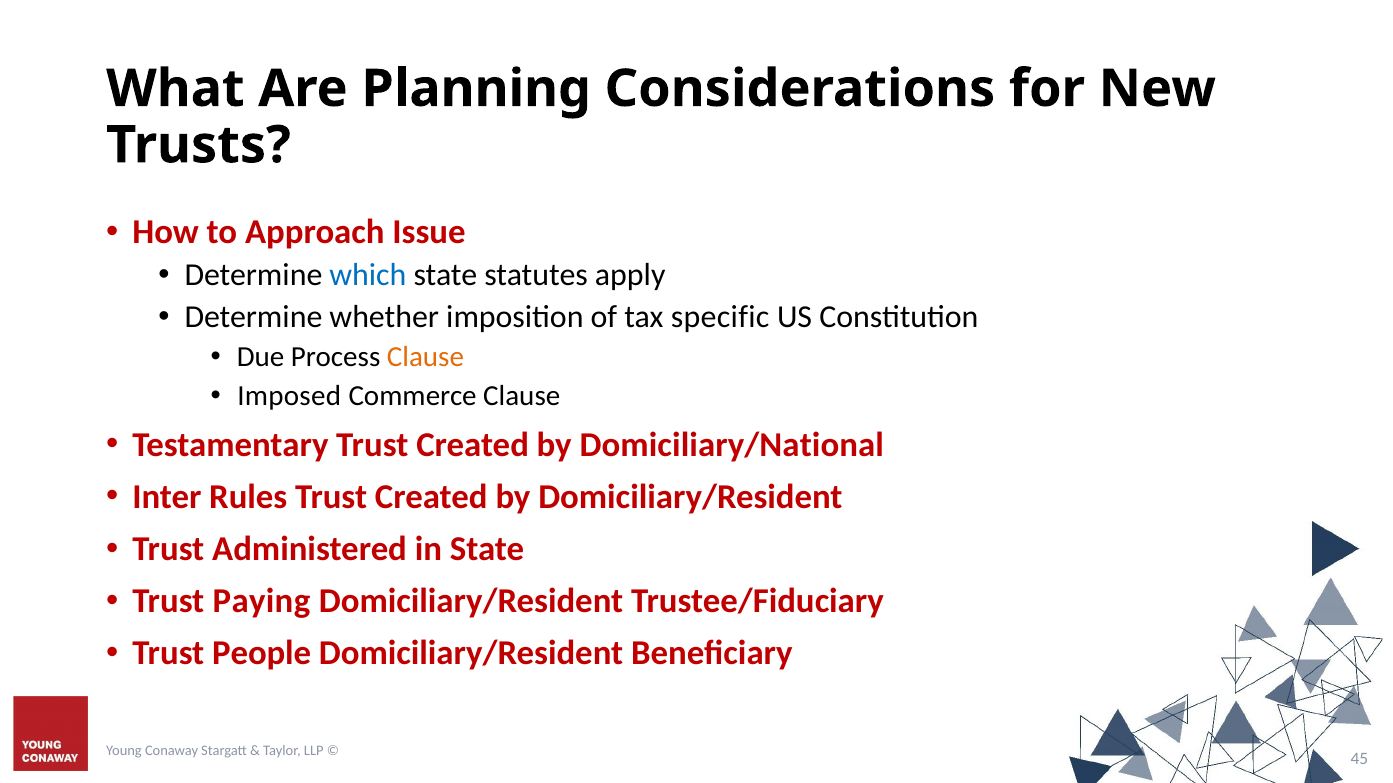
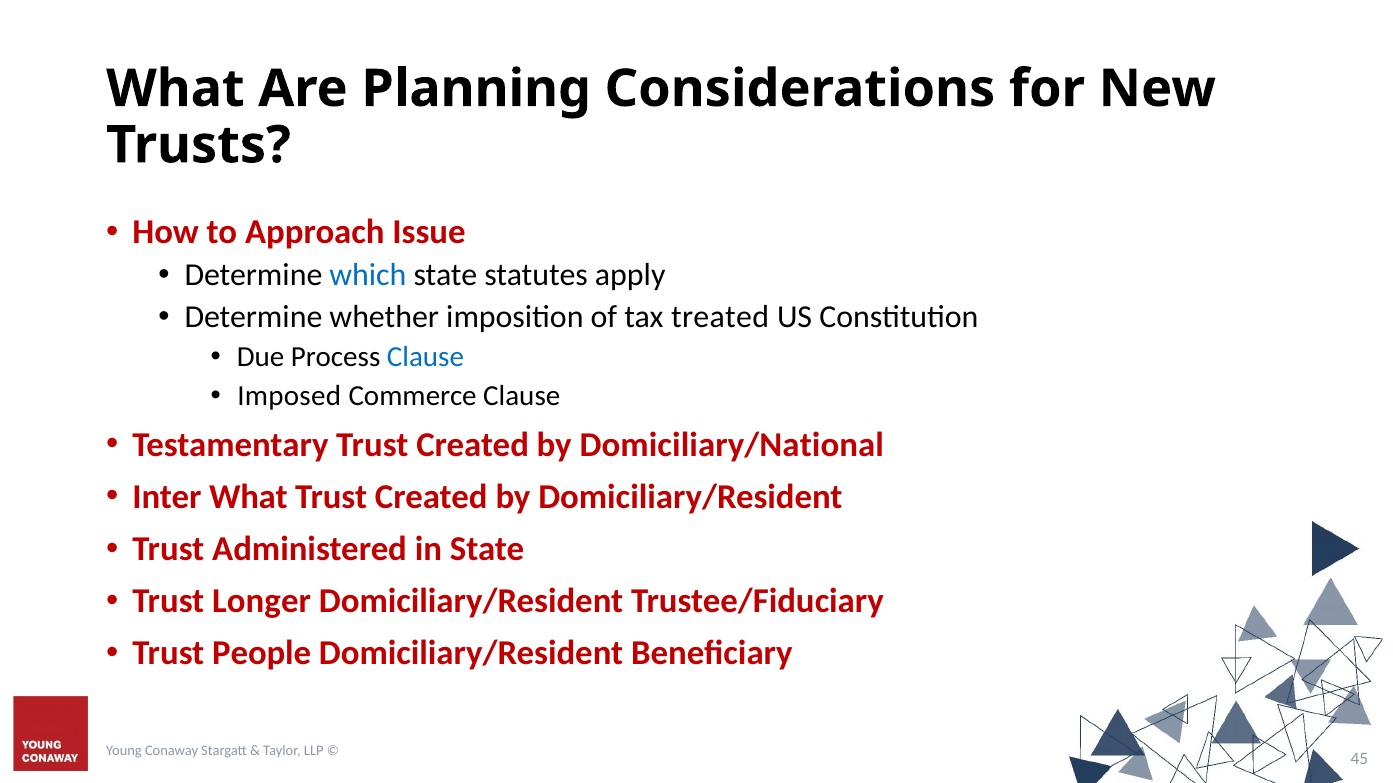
specific: specific -> treated
Clause at (425, 358) colour: orange -> blue
Inter Rules: Rules -> What
Paying: Paying -> Longer
